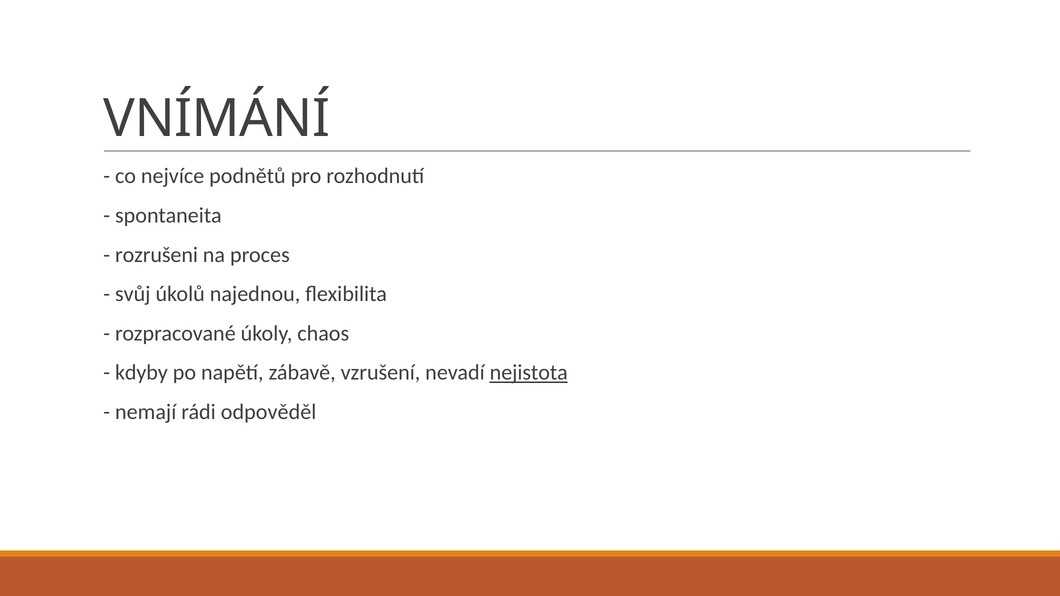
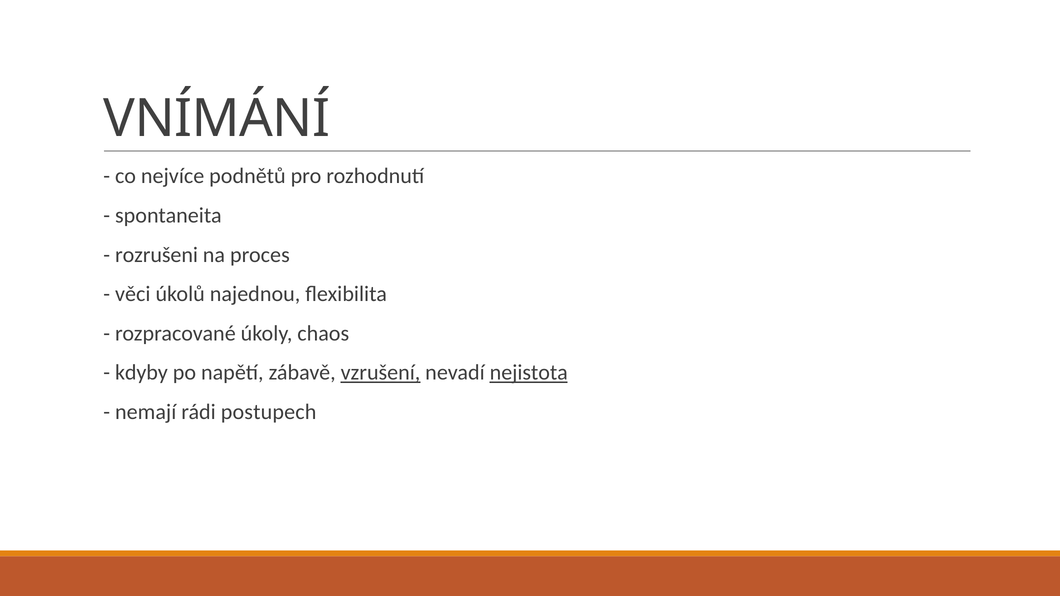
svůj: svůj -> věci
vzrušení underline: none -> present
odpověděl: odpověděl -> postupech
